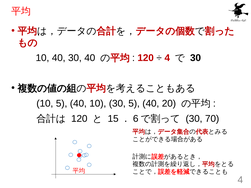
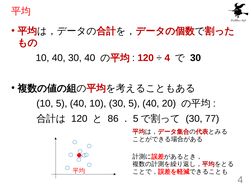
15: 15 -> 86
6 at (136, 119): 6 -> 5
70: 70 -> 77
